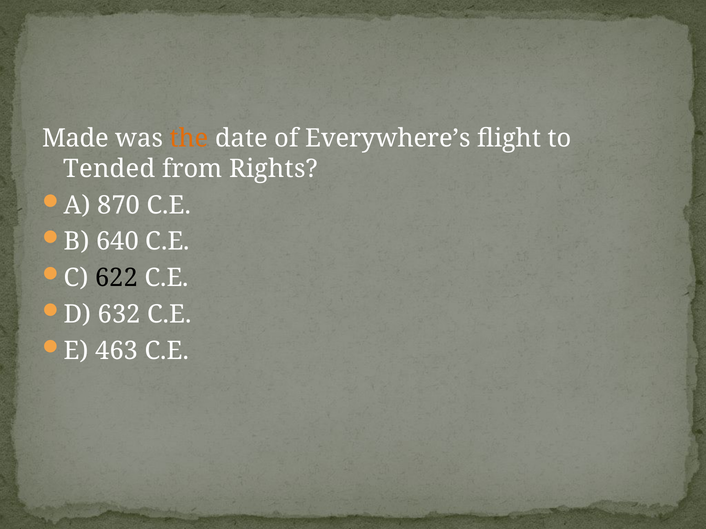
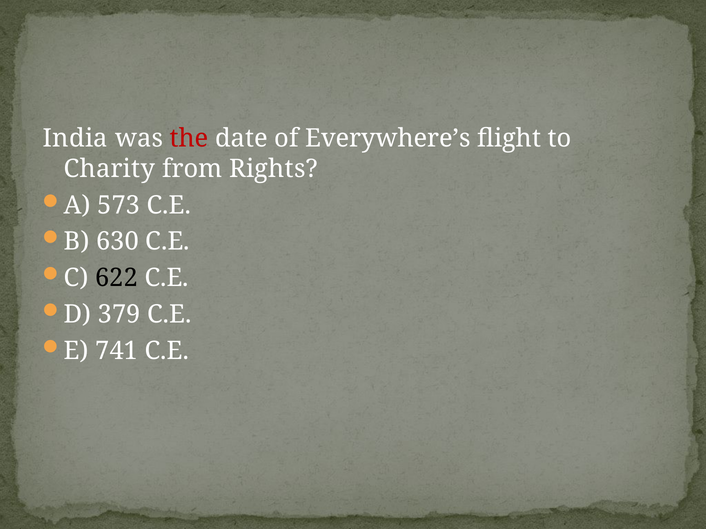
Made: Made -> India
the colour: orange -> red
Tended: Tended -> Charity
870: 870 -> 573
640: 640 -> 630
632: 632 -> 379
463: 463 -> 741
